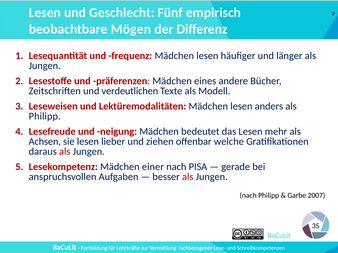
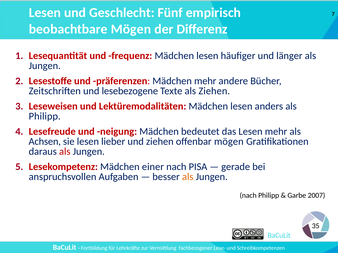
Mädchen eines: eines -> mehr
verdeutlichen: verdeutlichen -> lesebezogene
als Modell: Modell -> Ziehen
offenbar welche: welche -> mögen
als at (188, 177) colour: red -> orange
